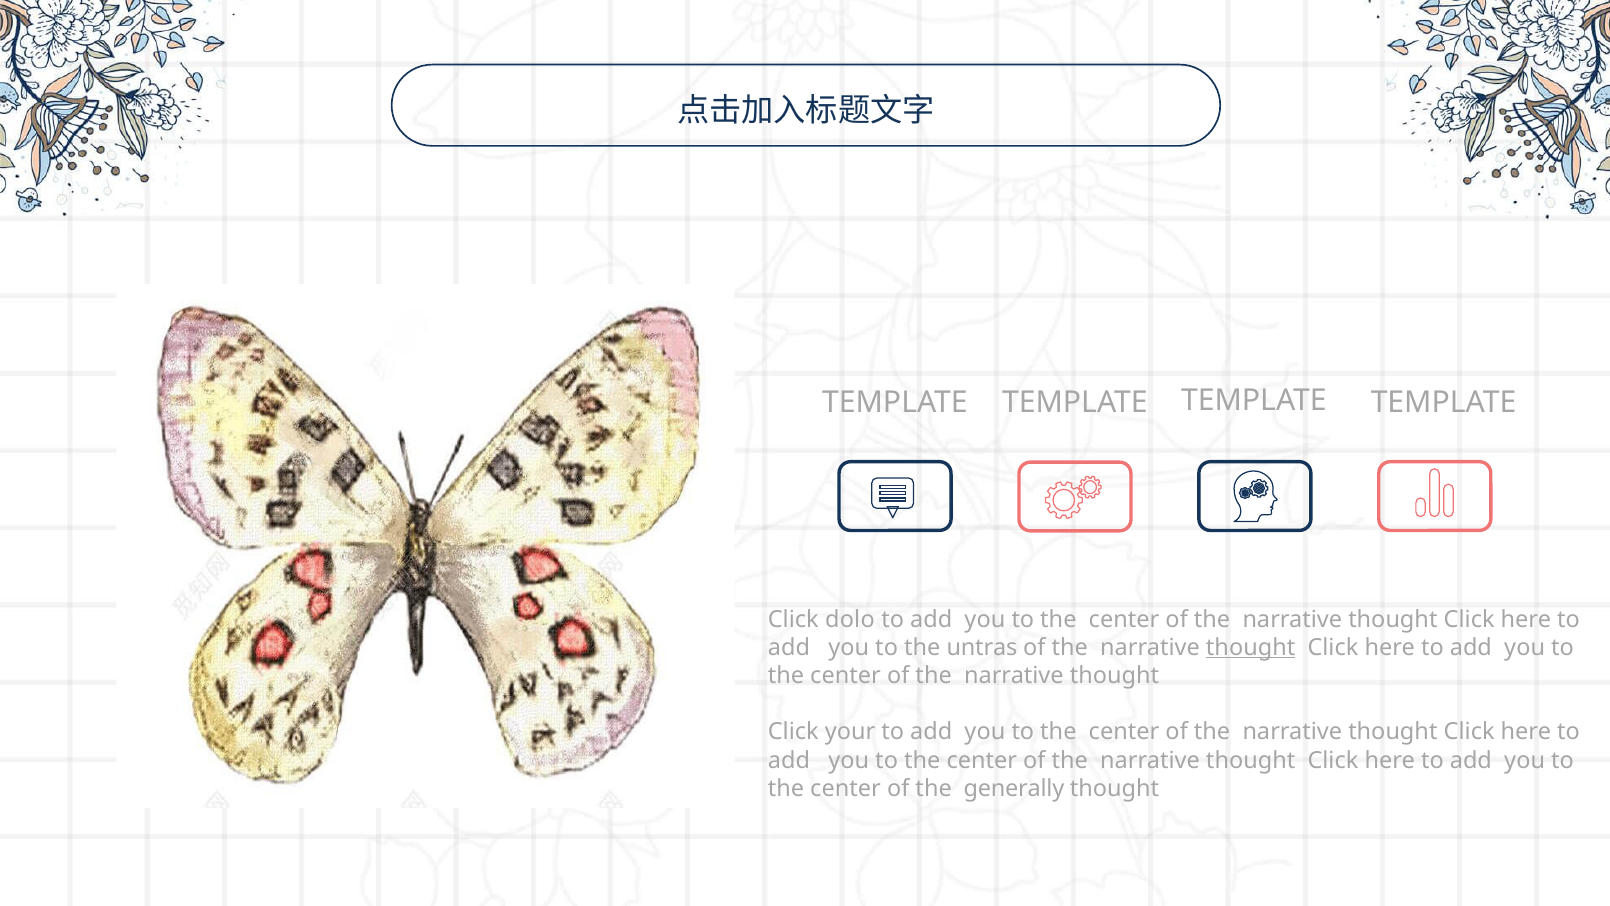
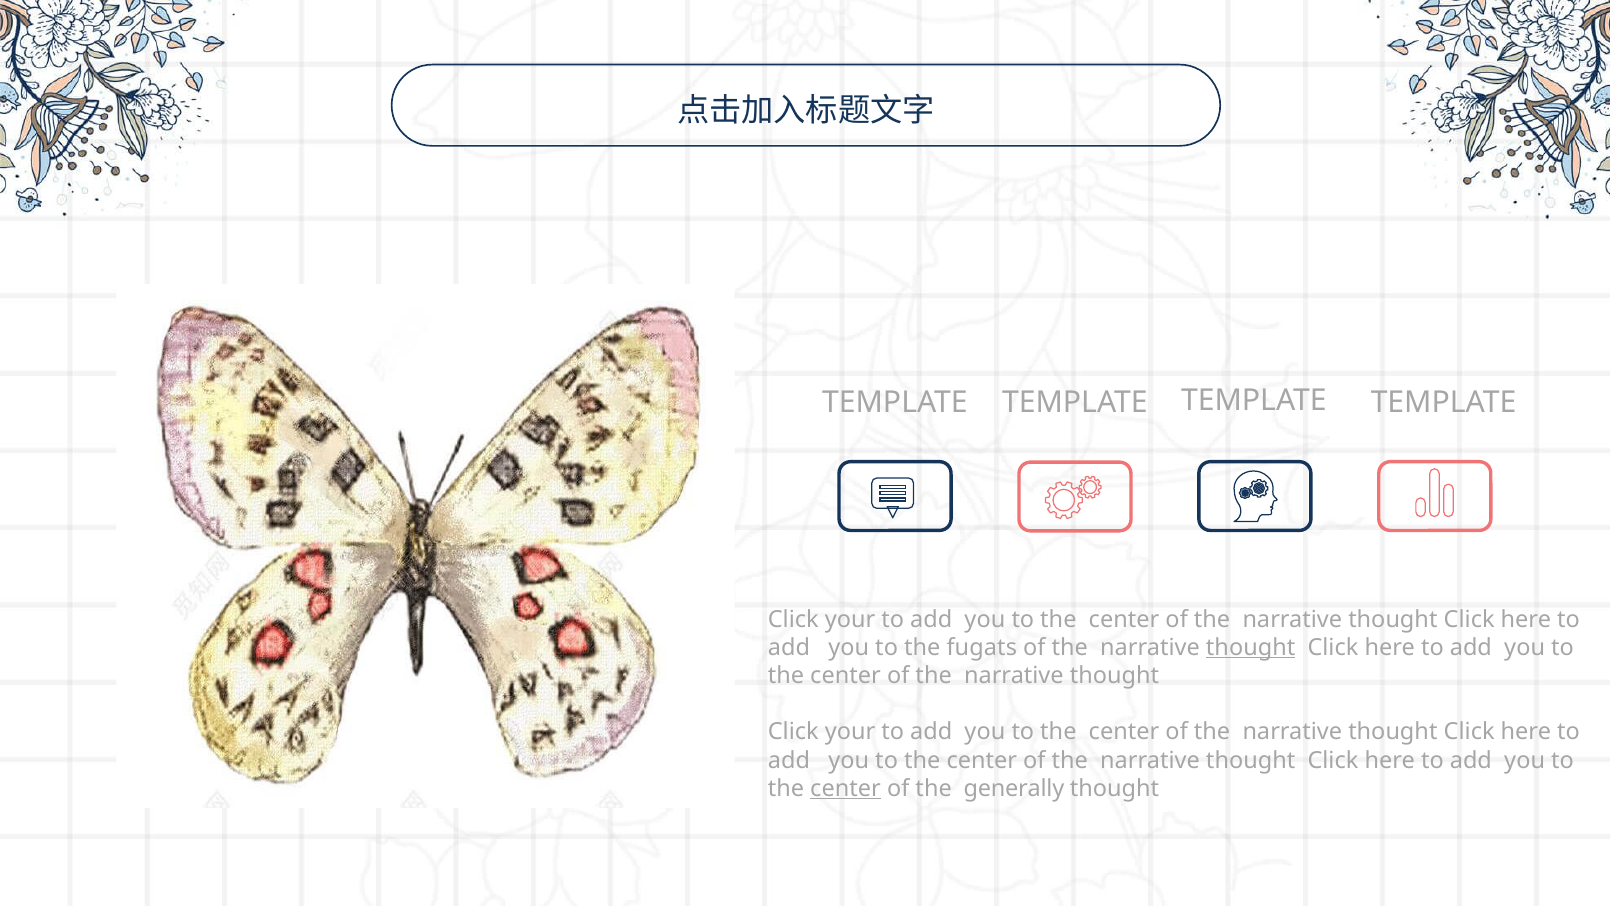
dolo at (850, 619): dolo -> your
untras: untras -> fugats
center at (846, 789) underline: none -> present
